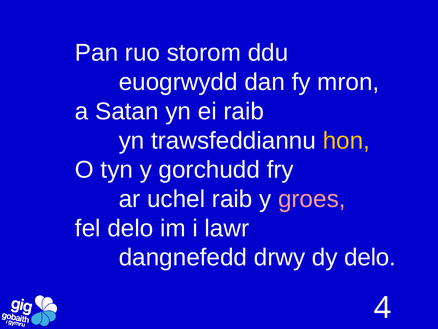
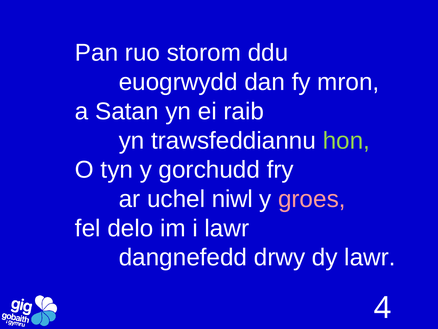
hon colour: yellow -> light green
uchel raib: raib -> niwl
dy delo: delo -> lawr
